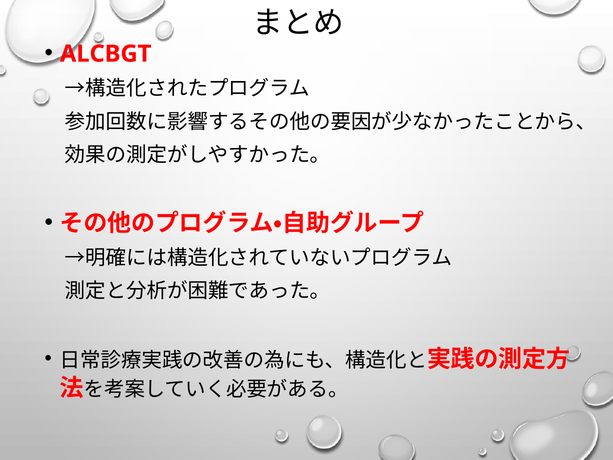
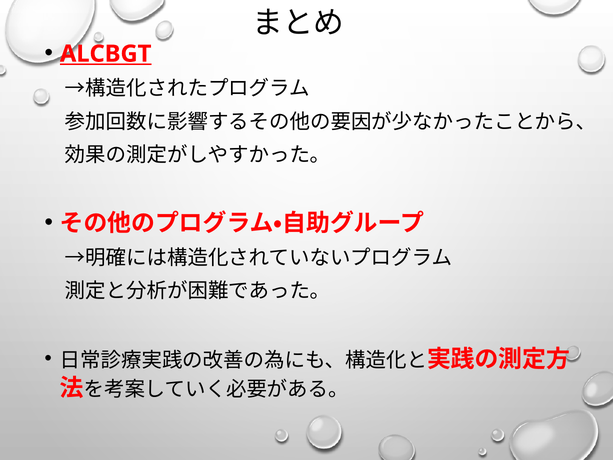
ALCBGT underline: none -> present
